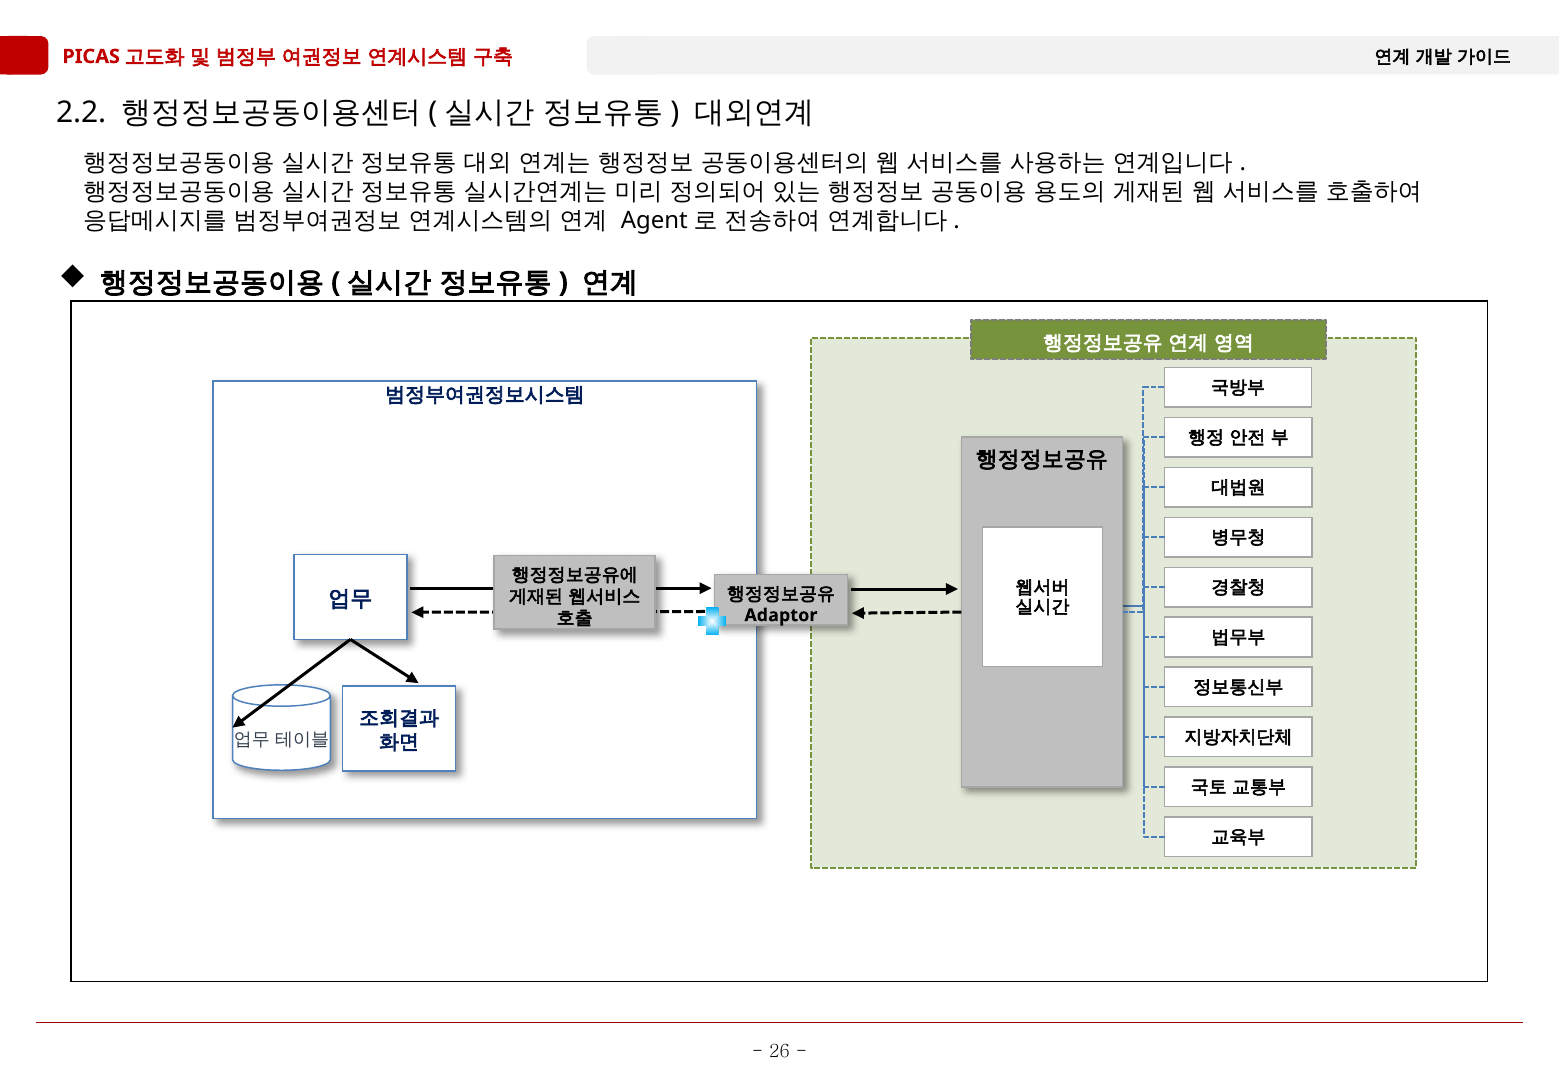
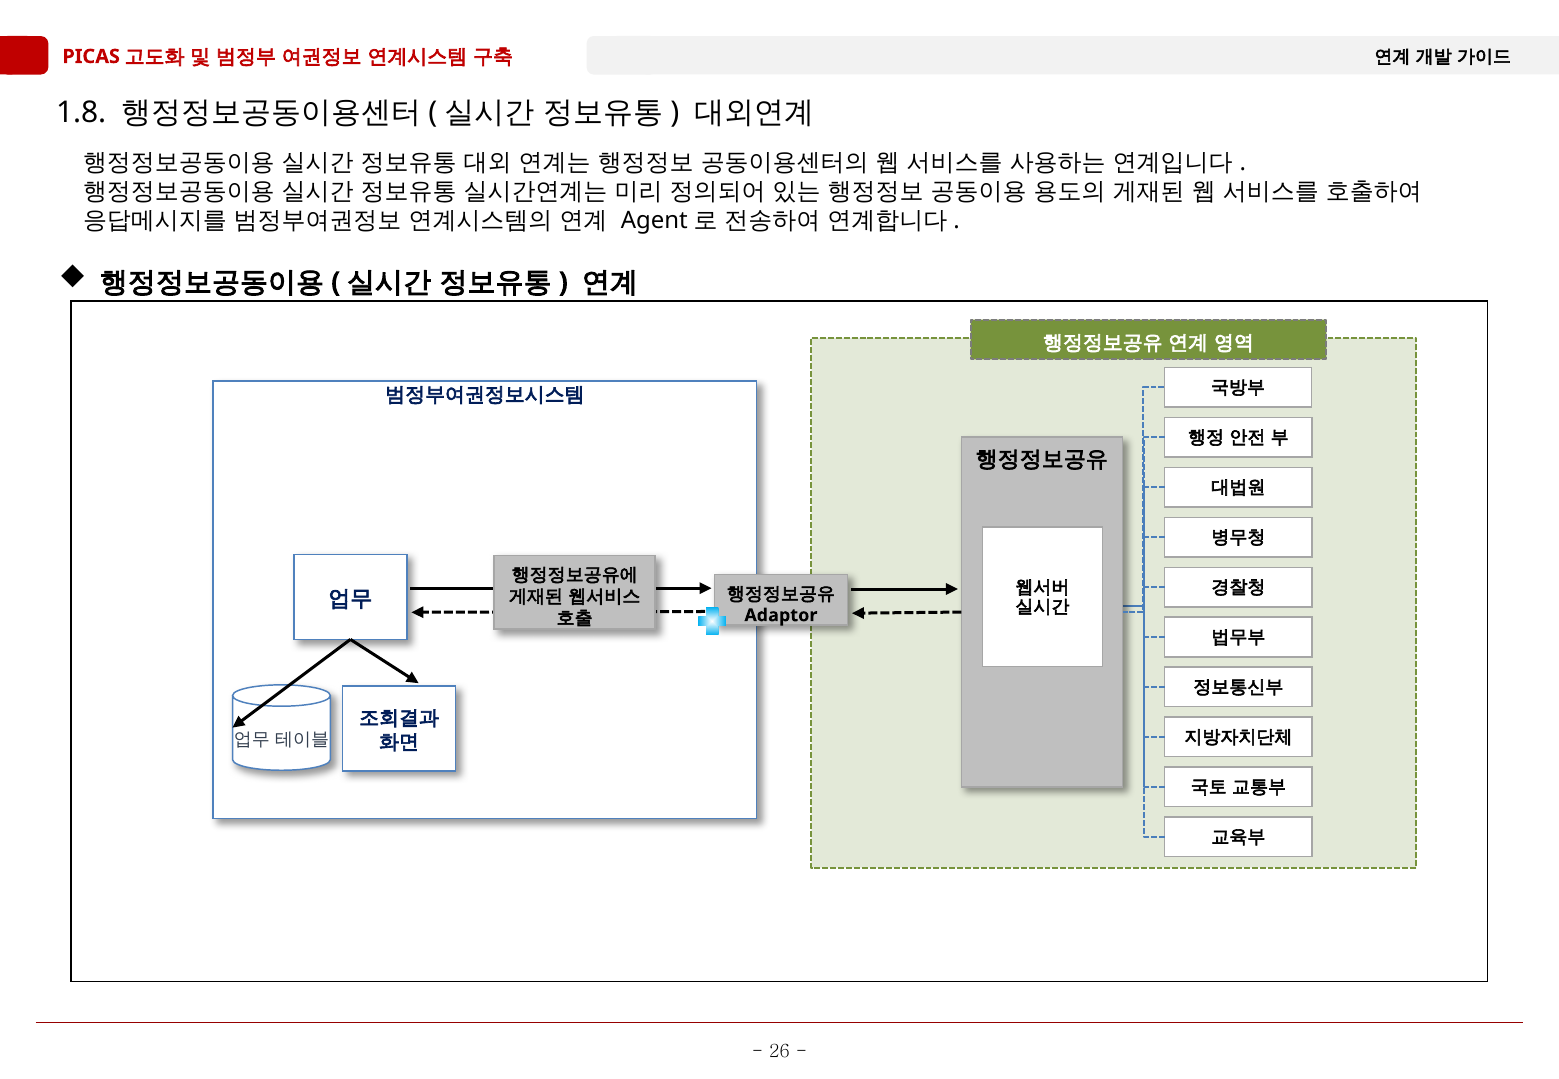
2.2: 2.2 -> 1.8
